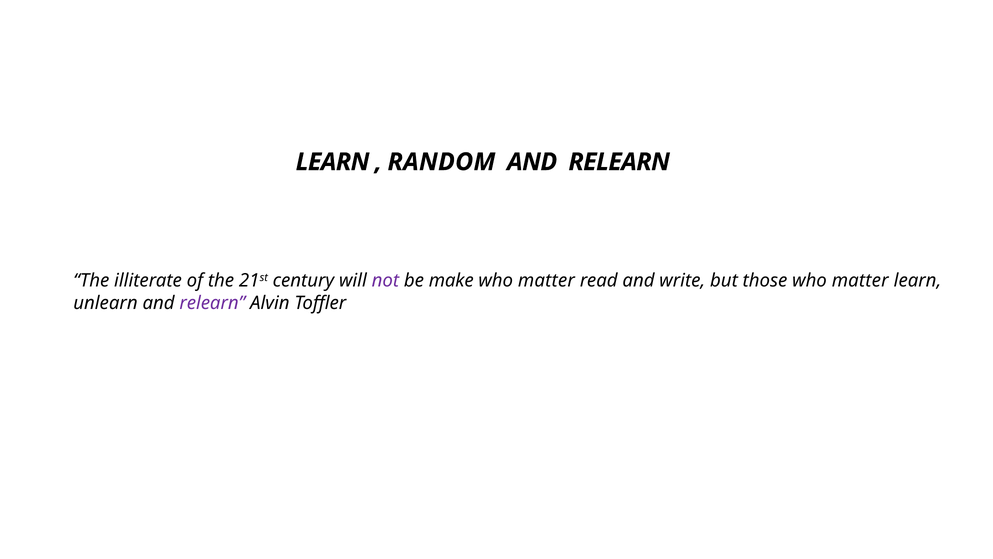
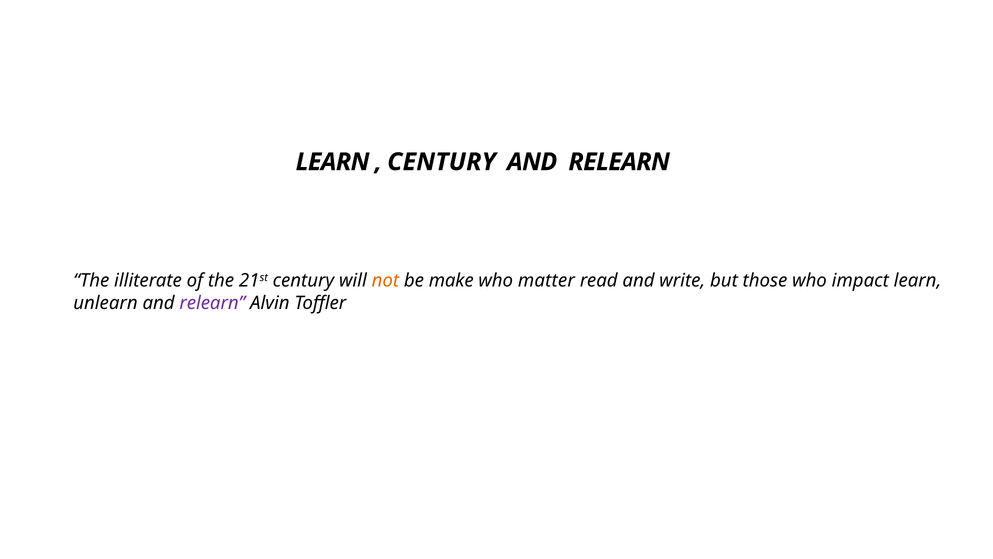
RANDOM at (441, 162): RANDOM -> CENTURY
not colour: purple -> orange
those who matter: matter -> impact
